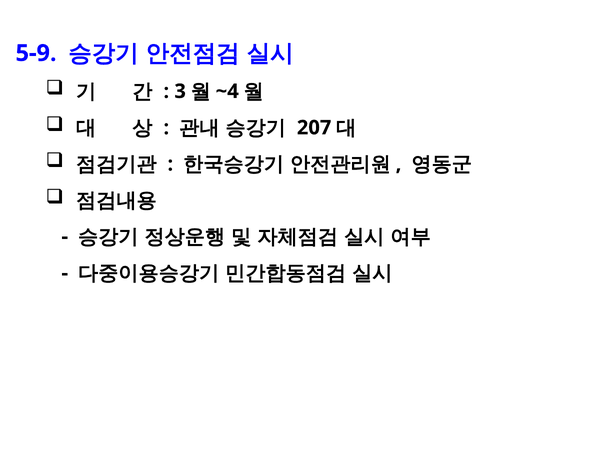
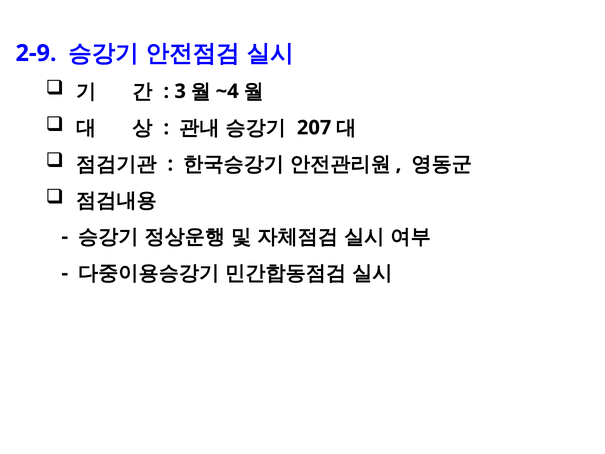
5-9: 5-9 -> 2-9
